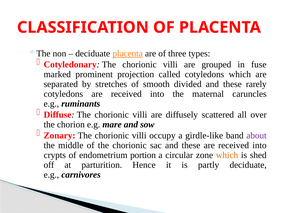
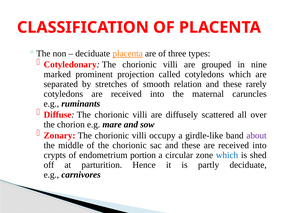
fuse: fuse -> nine
divided: divided -> relation
which at (227, 155) colour: orange -> blue
